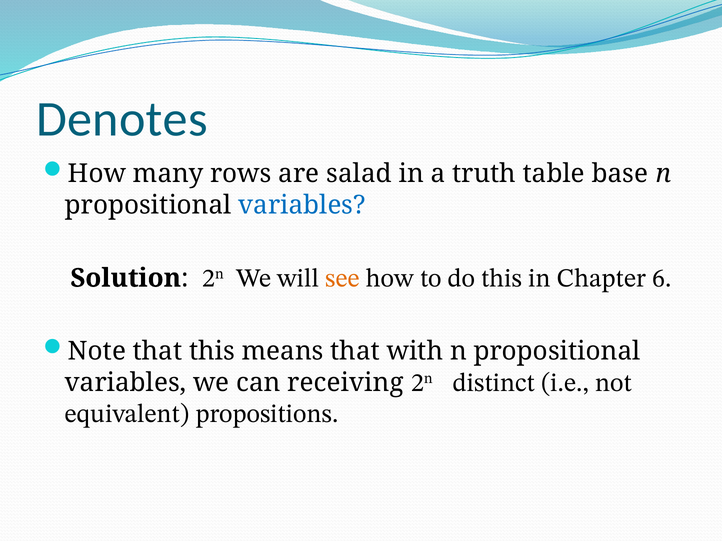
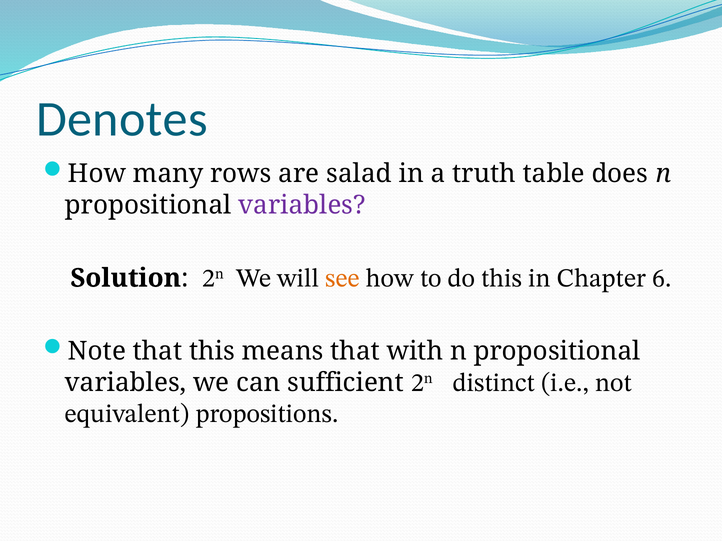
base: base -> does
variables at (302, 205) colour: blue -> purple
receiving: receiving -> sufficient
